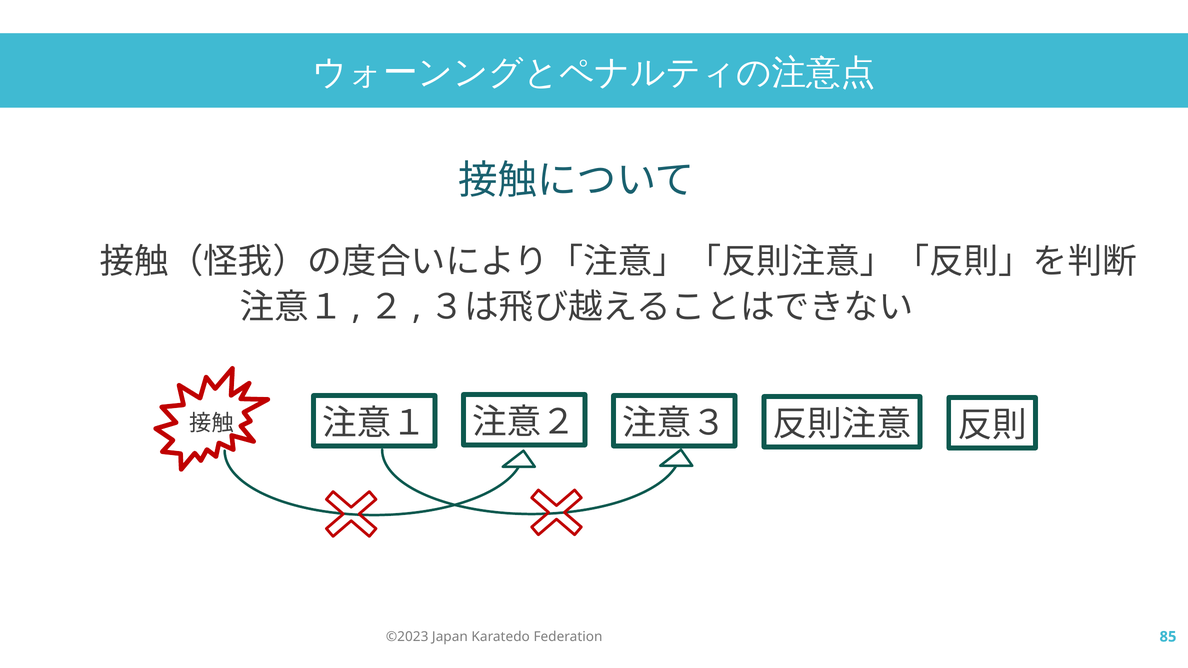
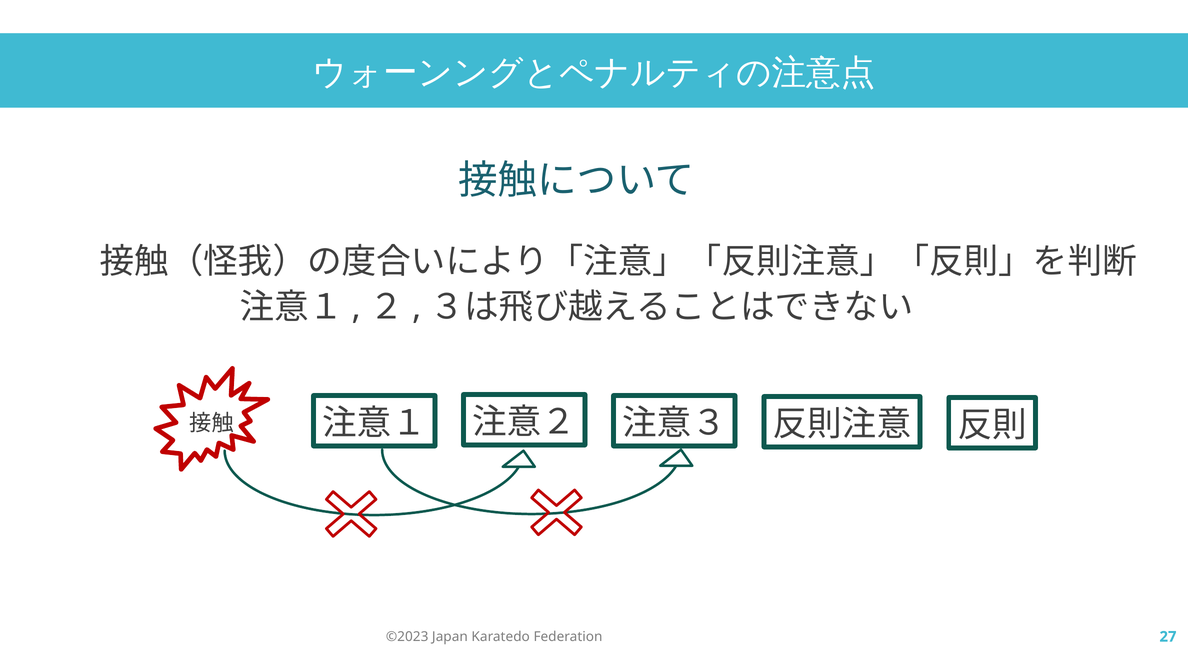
85: 85 -> 27
